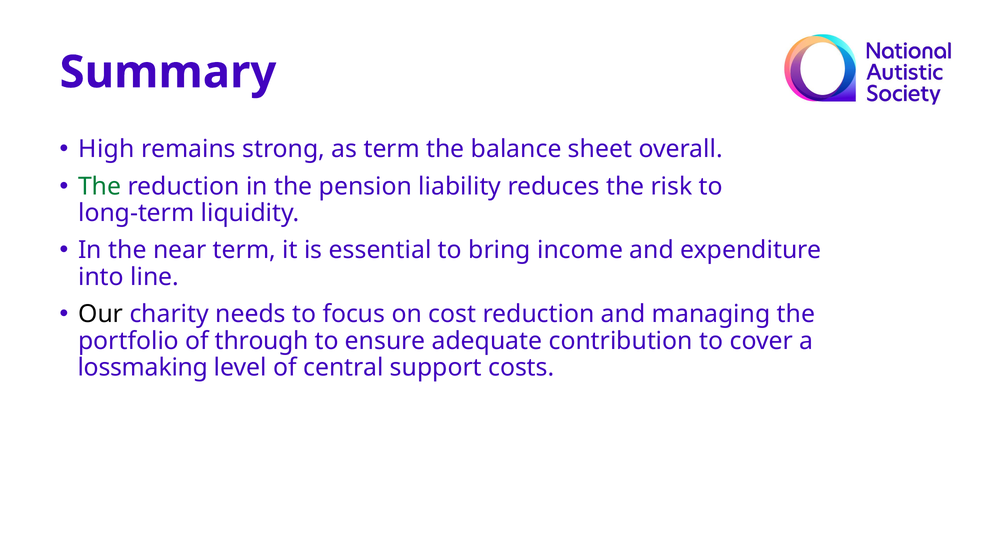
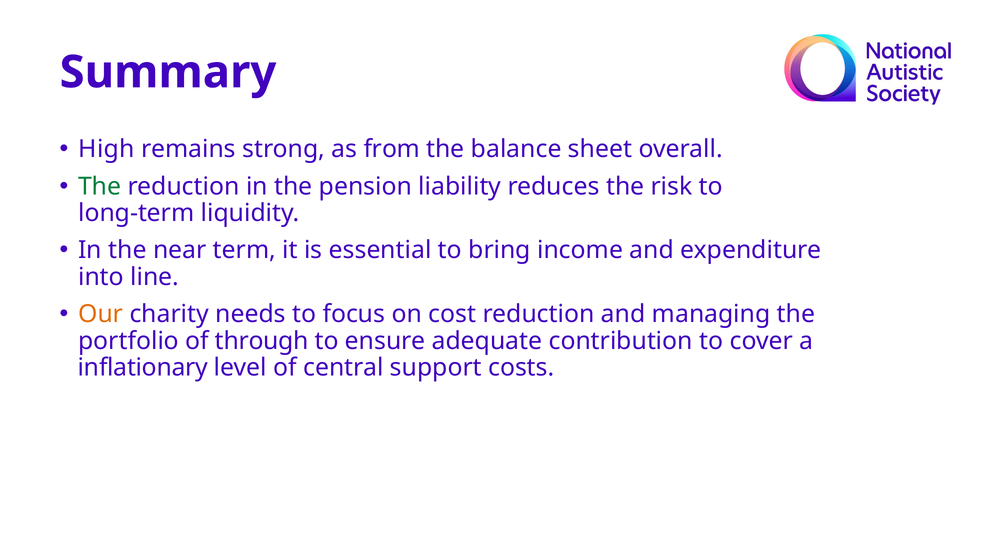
as term: term -> from
Our colour: black -> orange
lossmaking: lossmaking -> inflationary
